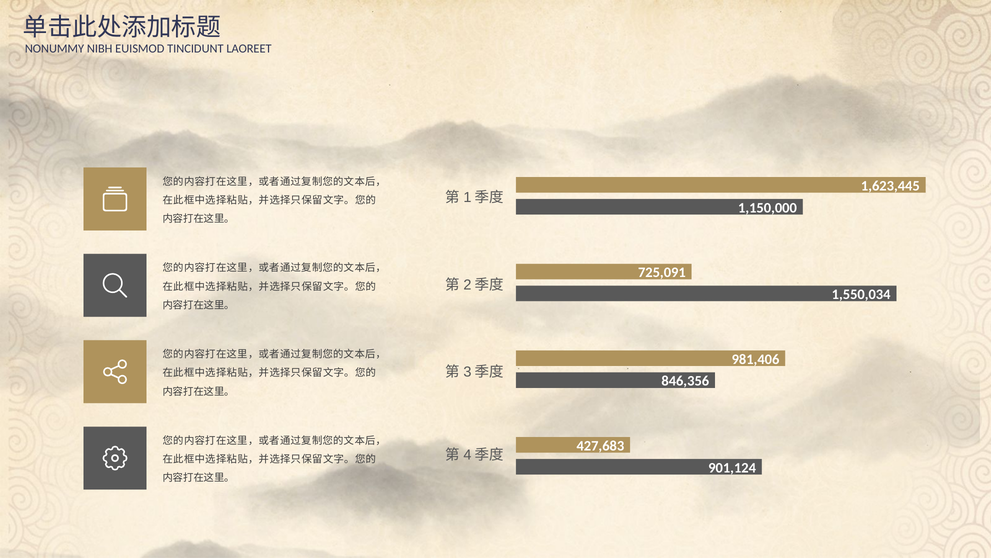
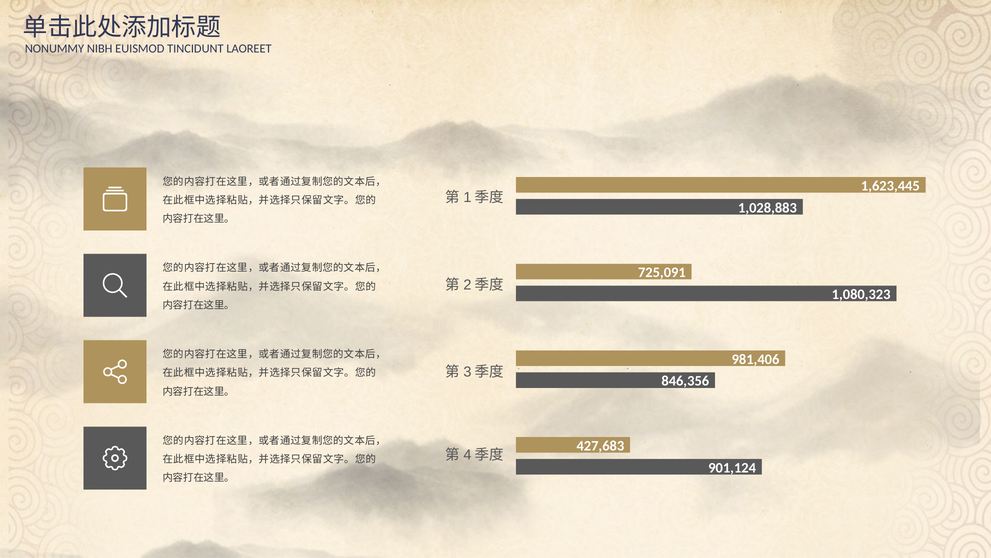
1,150,000: 1,150,000 -> 1,028,883
1,550,034: 1,550,034 -> 1,080,323
